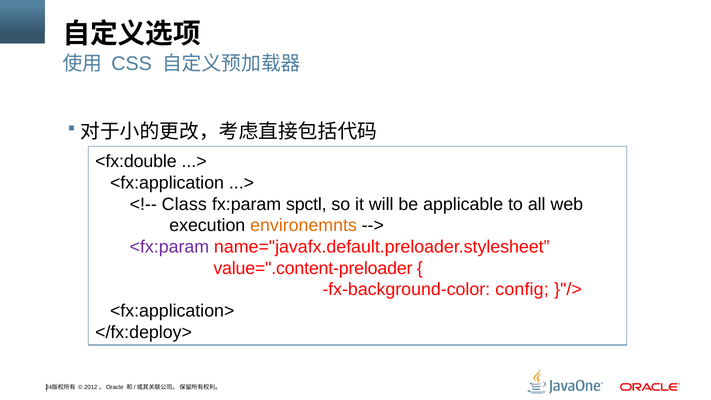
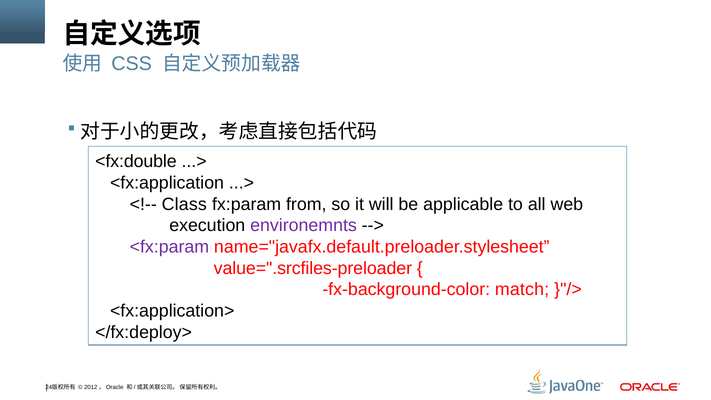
spctl: spctl -> from
environemnts colour: orange -> purple
value=".content-preloader: value=".content-preloader -> value=".srcfiles-preloader
config: config -> match
